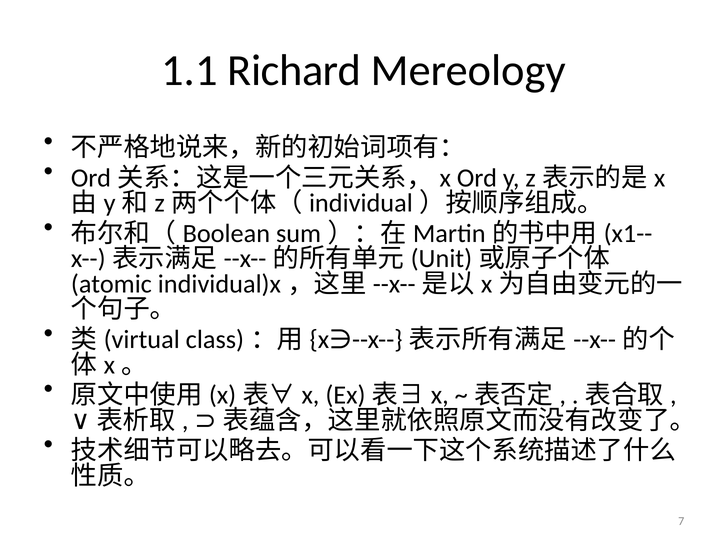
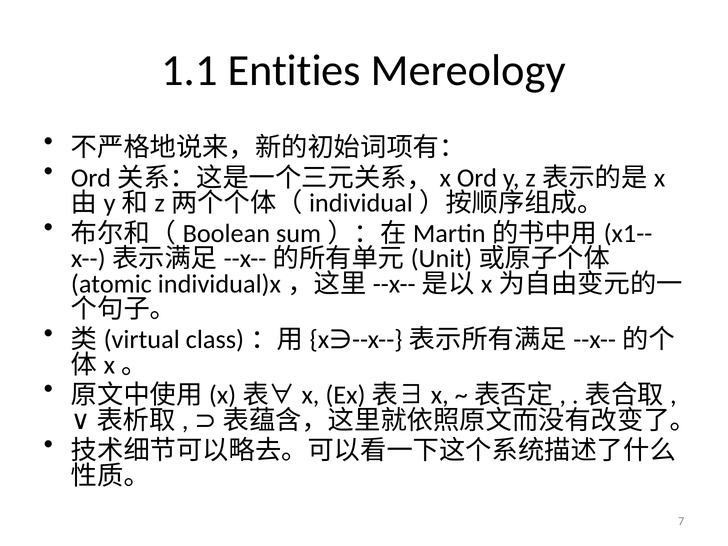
Richard: Richard -> Entities
